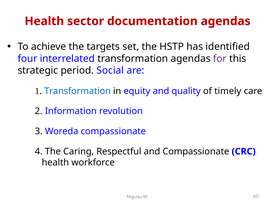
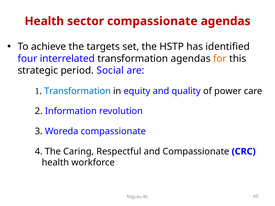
sector documentation: documentation -> compassionate
for colour: purple -> orange
timely: timely -> power
